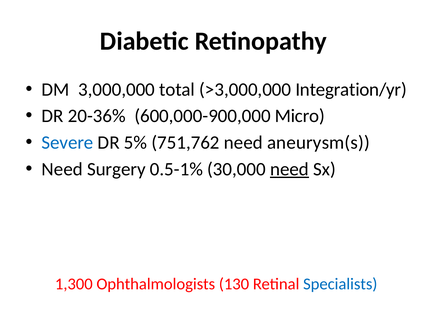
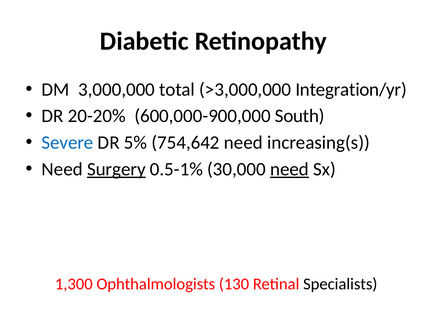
20-36%: 20-36% -> 20-20%
Micro: Micro -> South
751,762: 751,762 -> 754,642
aneurysm(s: aneurysm(s -> increasing(s
Surgery underline: none -> present
Specialists colour: blue -> black
